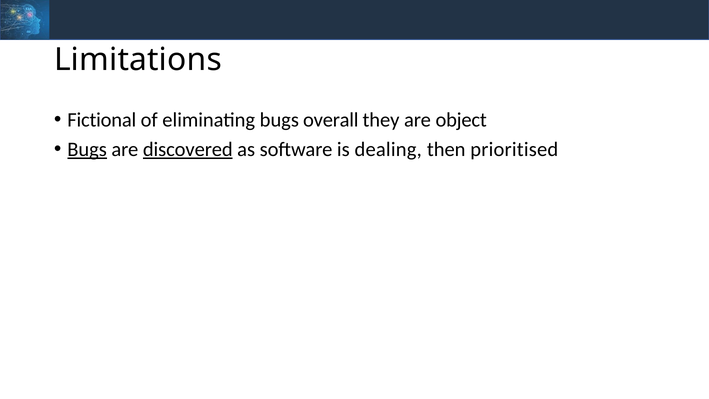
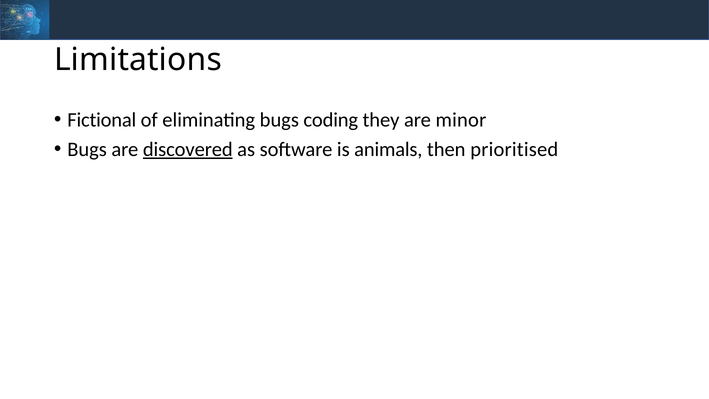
overall: overall -> coding
object: object -> minor
Bugs at (87, 149) underline: present -> none
dealing: dealing -> animals
